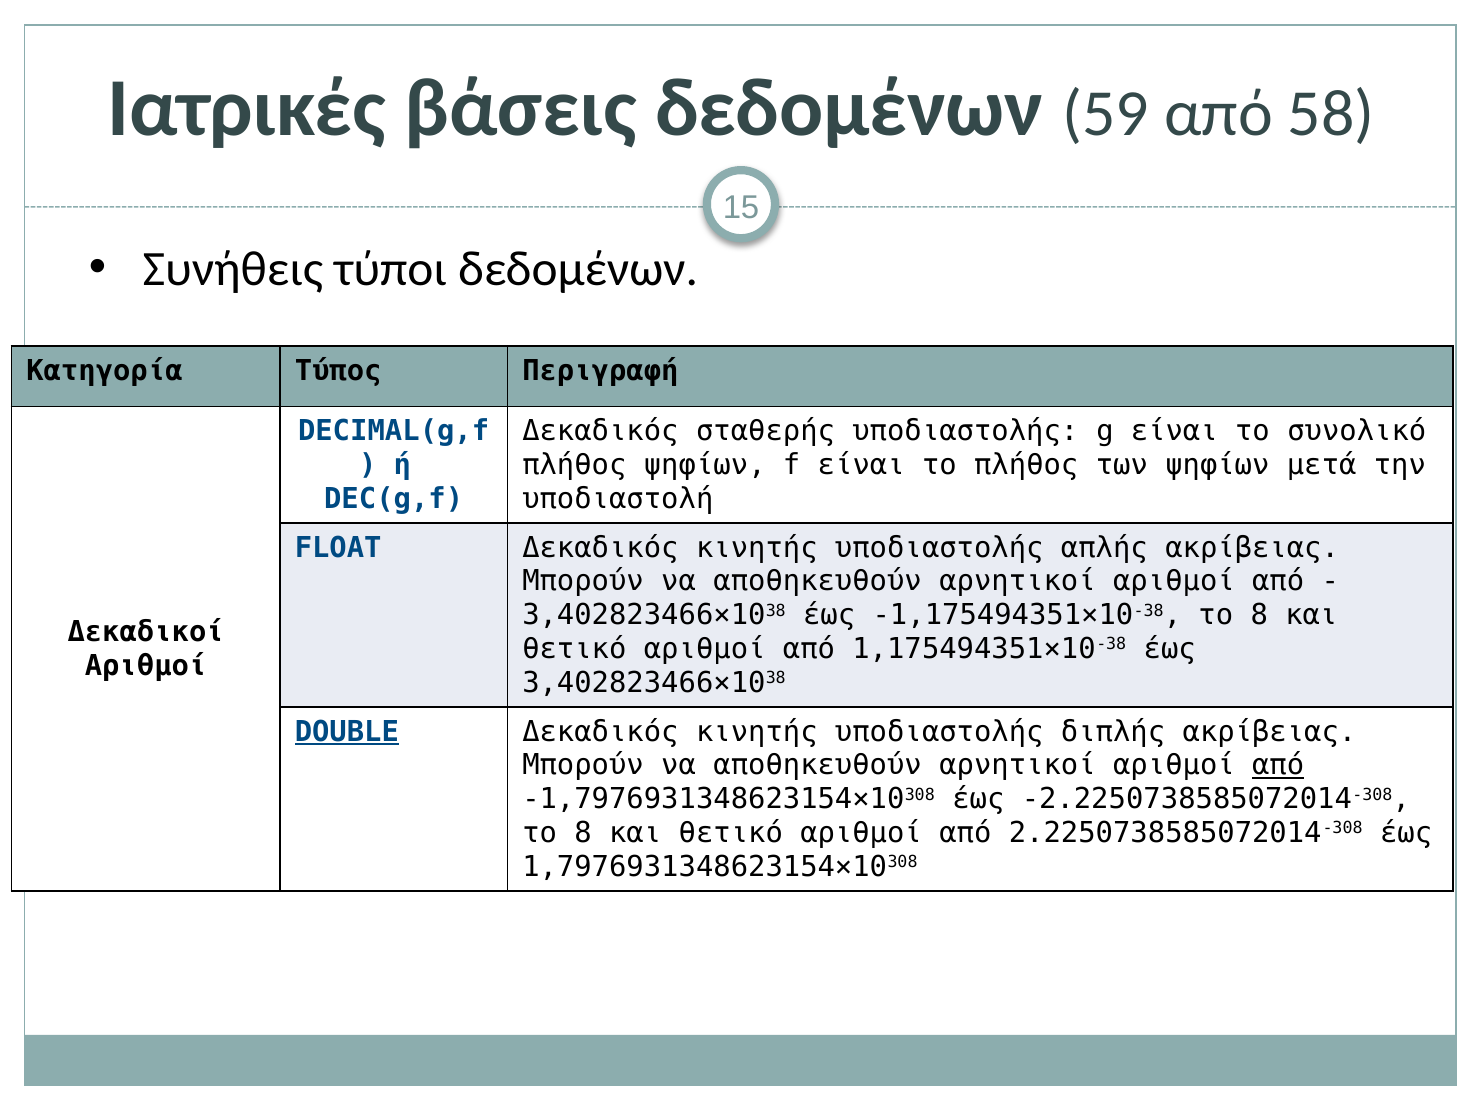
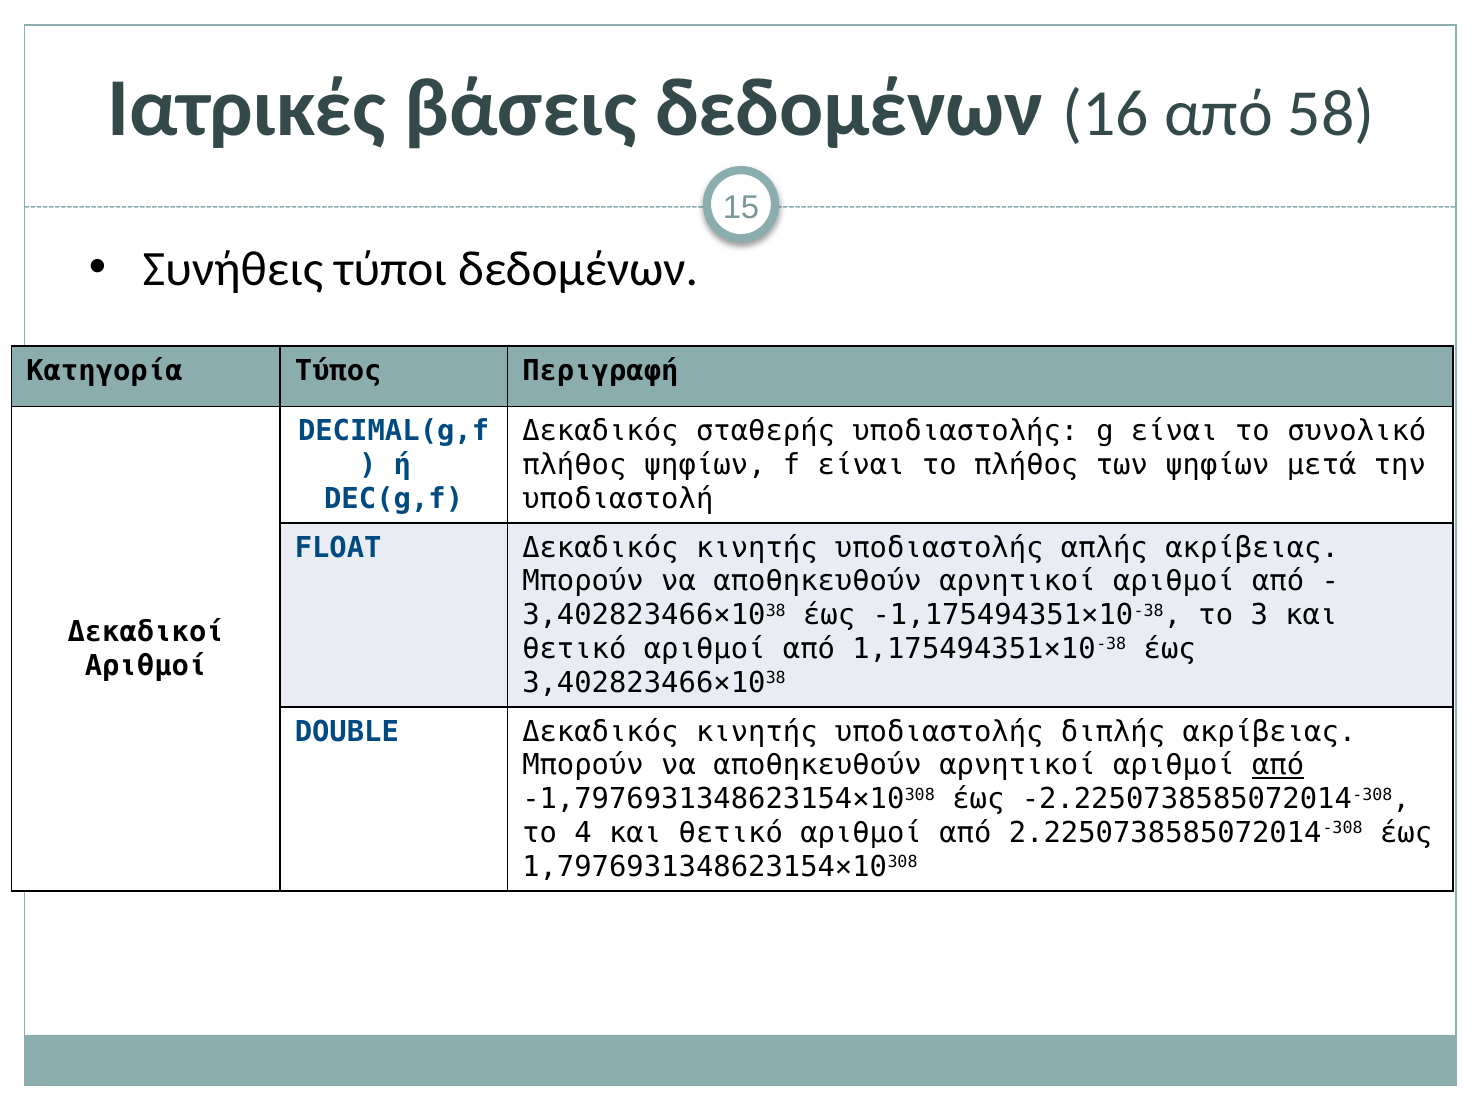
59: 59 -> 16
-1,175494351×10-38 το 8: 8 -> 3
DOUBLE underline: present -> none
8 at (583, 833): 8 -> 4
